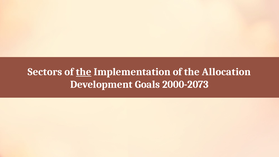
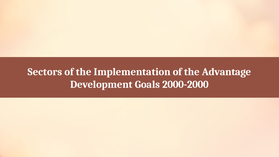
the at (84, 72) underline: present -> none
Allocation: Allocation -> Advantage
2000-2073: 2000-2073 -> 2000-2000
